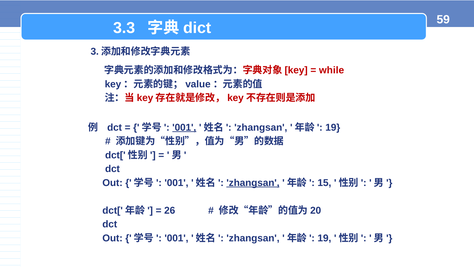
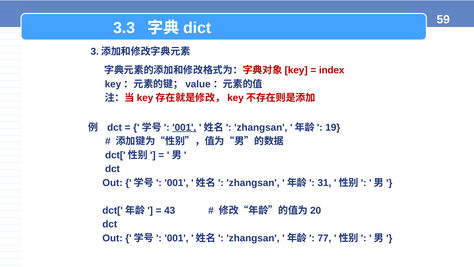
while: while -> index
zhangsan at (253, 183) underline: present -> none
15: 15 -> 31
26: 26 -> 43
19 at (324, 238): 19 -> 77
